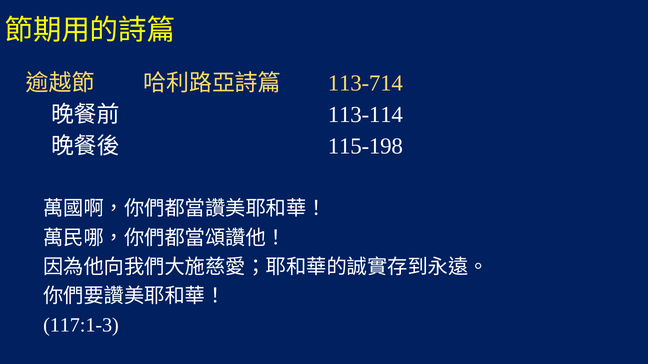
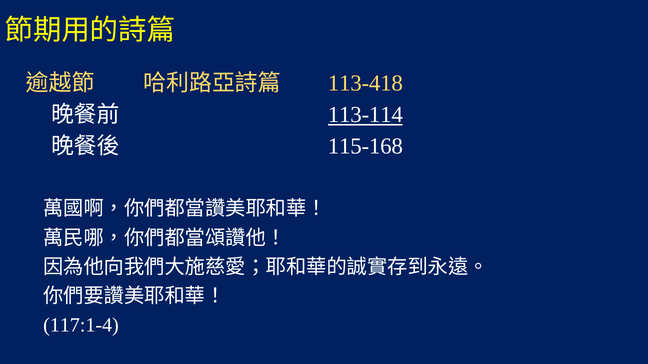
113-714: 113-714 -> 113-418
113-114 underline: none -> present
115-198: 115-198 -> 115-168
117:1-3: 117:1-3 -> 117:1-4
